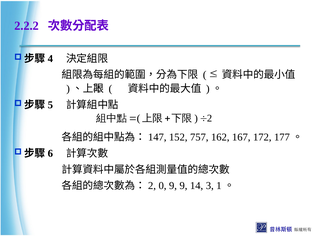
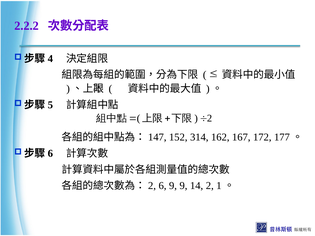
757: 757 -> 314
0: 0 -> 6
14 3: 3 -> 2
